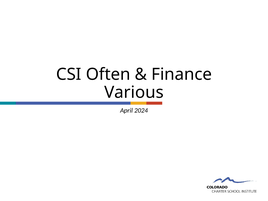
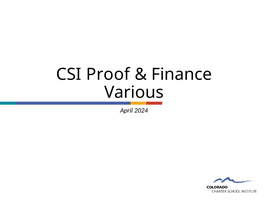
Often: Often -> Proof
